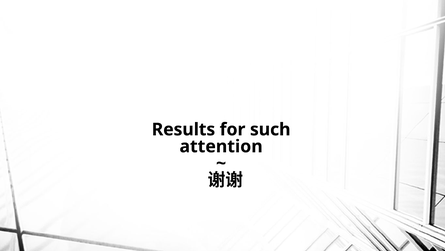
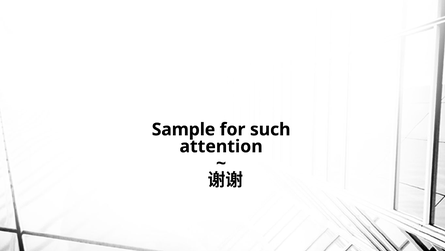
Results: Results -> Sample
